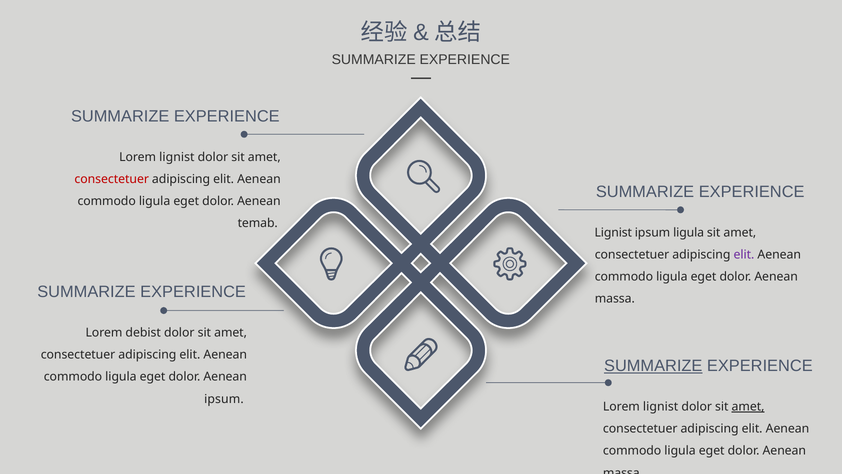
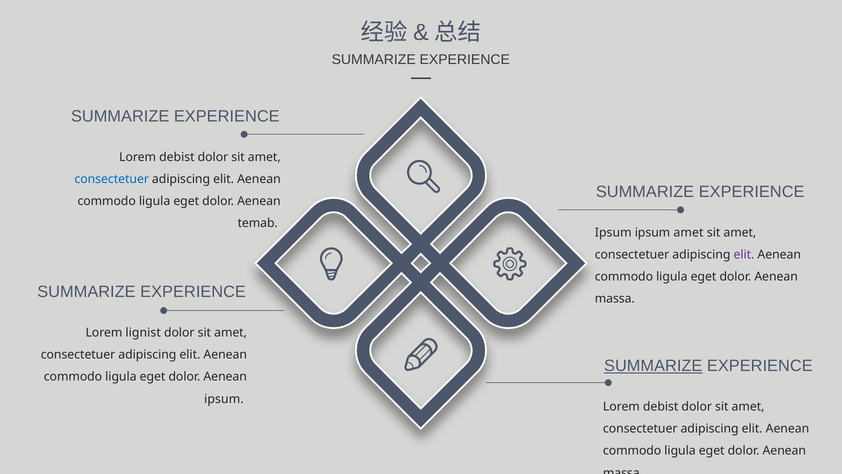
lignist at (177, 157): lignist -> debist
consectetuer at (112, 179) colour: red -> blue
Lignist at (613, 232): Lignist -> Ipsum
ipsum ligula: ligula -> amet
debist: debist -> lignist
lignist at (661, 406): lignist -> debist
amet at (748, 406) underline: present -> none
